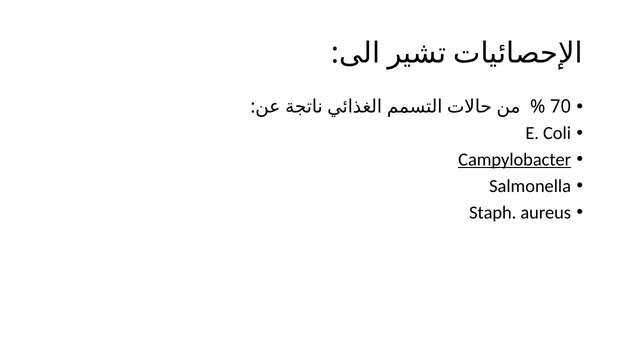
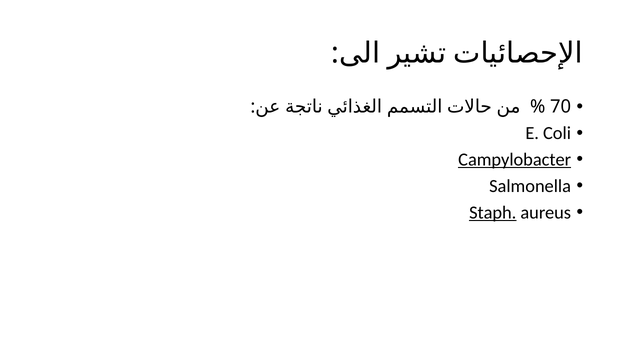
Staph underline: none -> present
